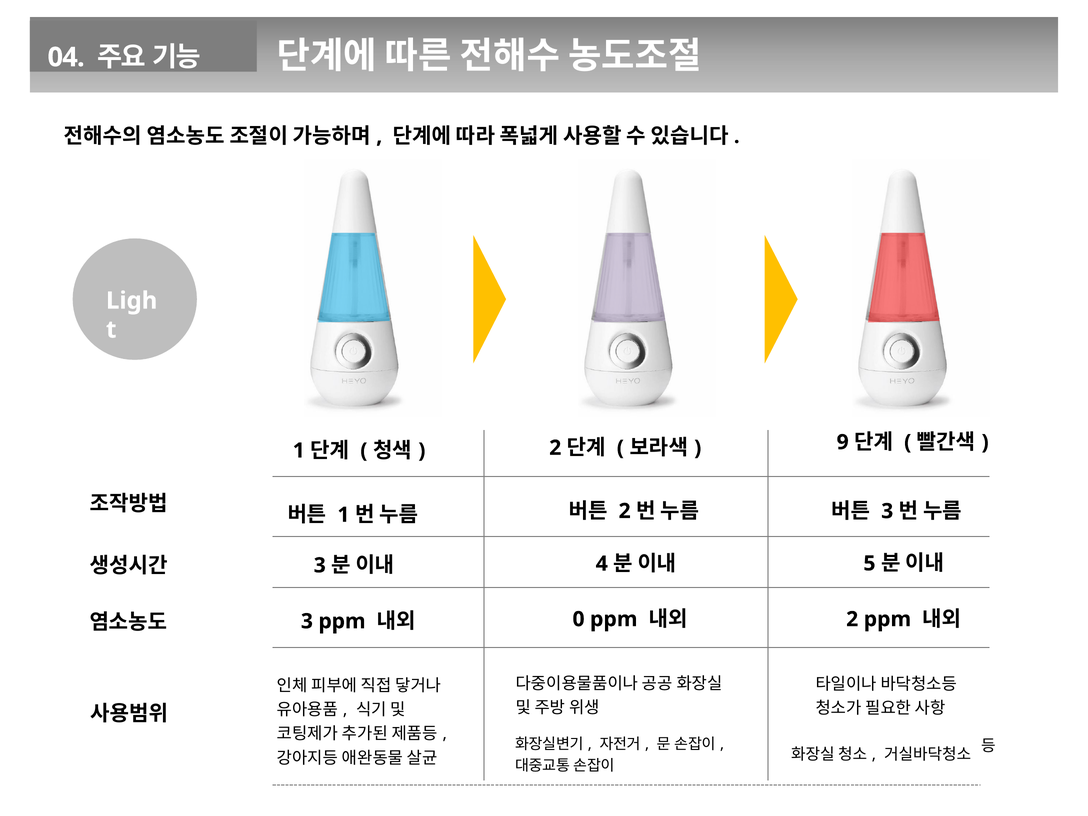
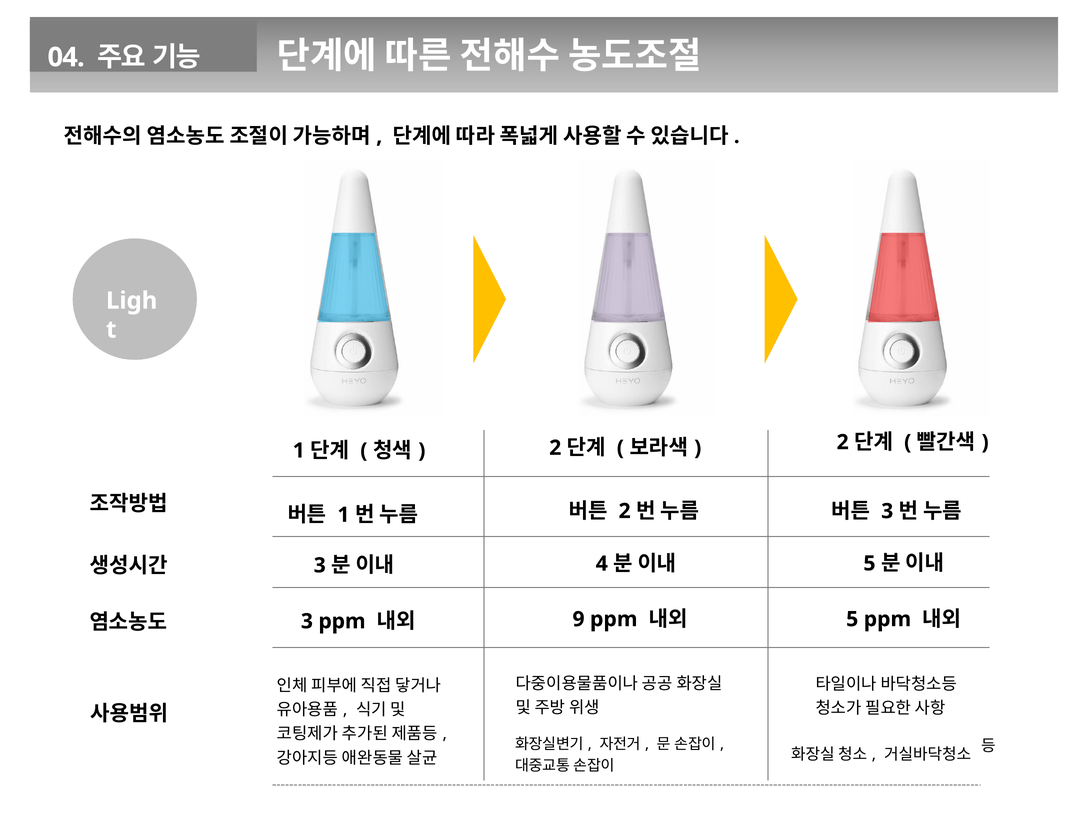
9 at (843, 442): 9 -> 2
0: 0 -> 9
2 at (852, 619): 2 -> 5
